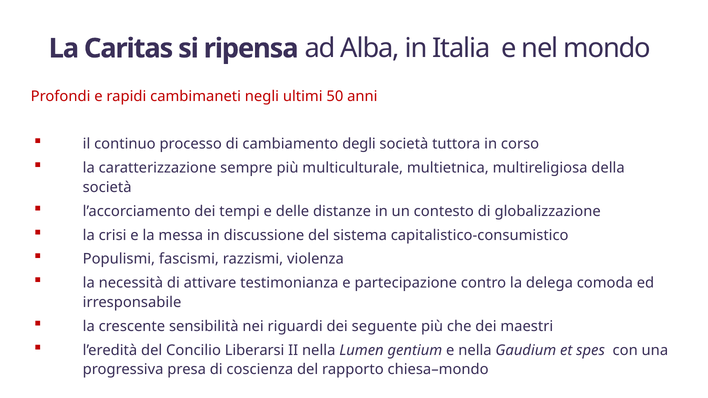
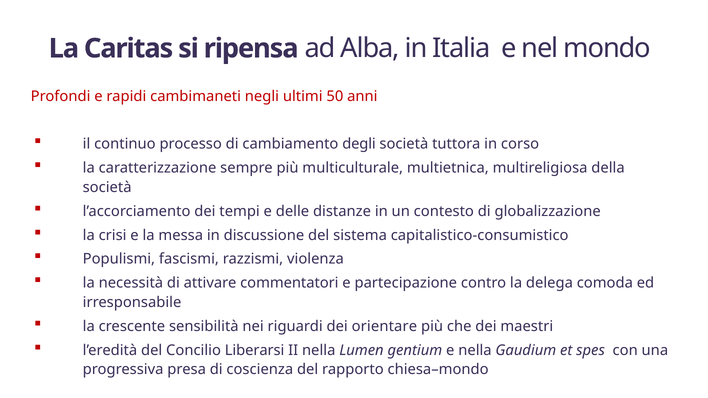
testimonianza: testimonianza -> commentatori
seguente: seguente -> orientare
